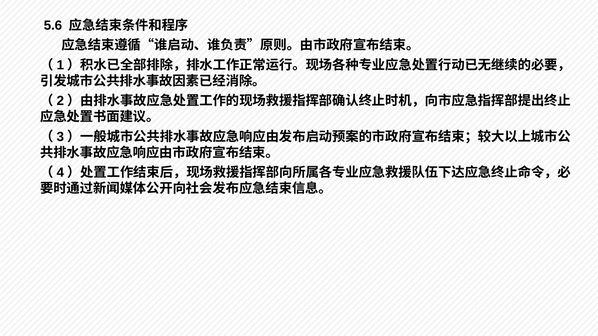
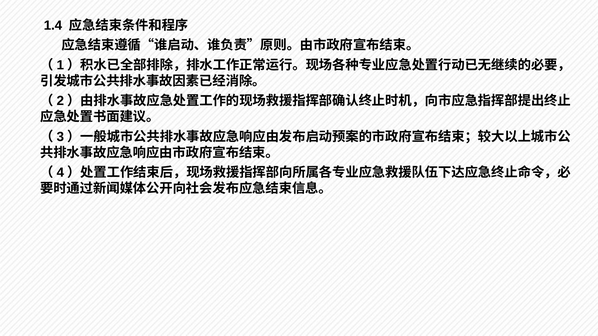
5.6: 5.6 -> 1.4
